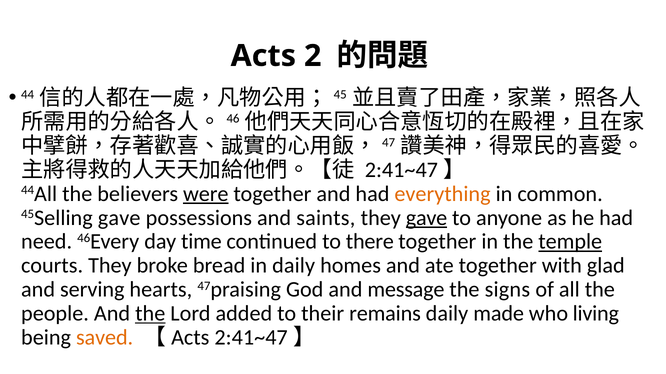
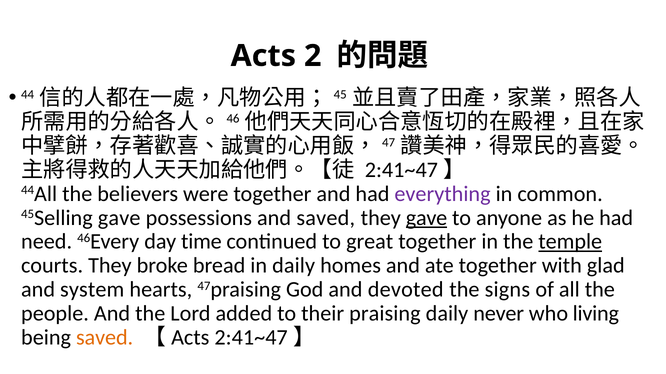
were underline: present -> none
everything colour: orange -> purple
and saints: saints -> saved
there: there -> great
serving: serving -> system
message: message -> devoted
the at (150, 314) underline: present -> none
remains: remains -> praising
made: made -> never
